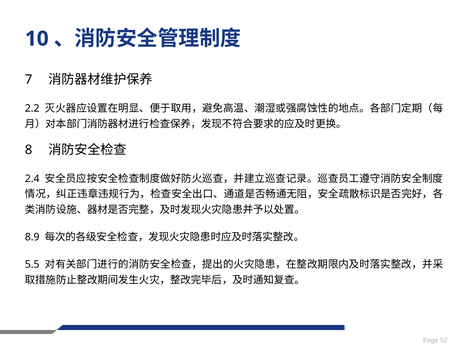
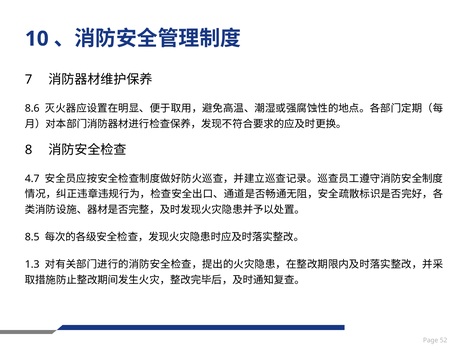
2.2: 2.2 -> 8.6
2.4: 2.4 -> 4.7
8.9: 8.9 -> 8.5
5.5: 5.5 -> 1.3
